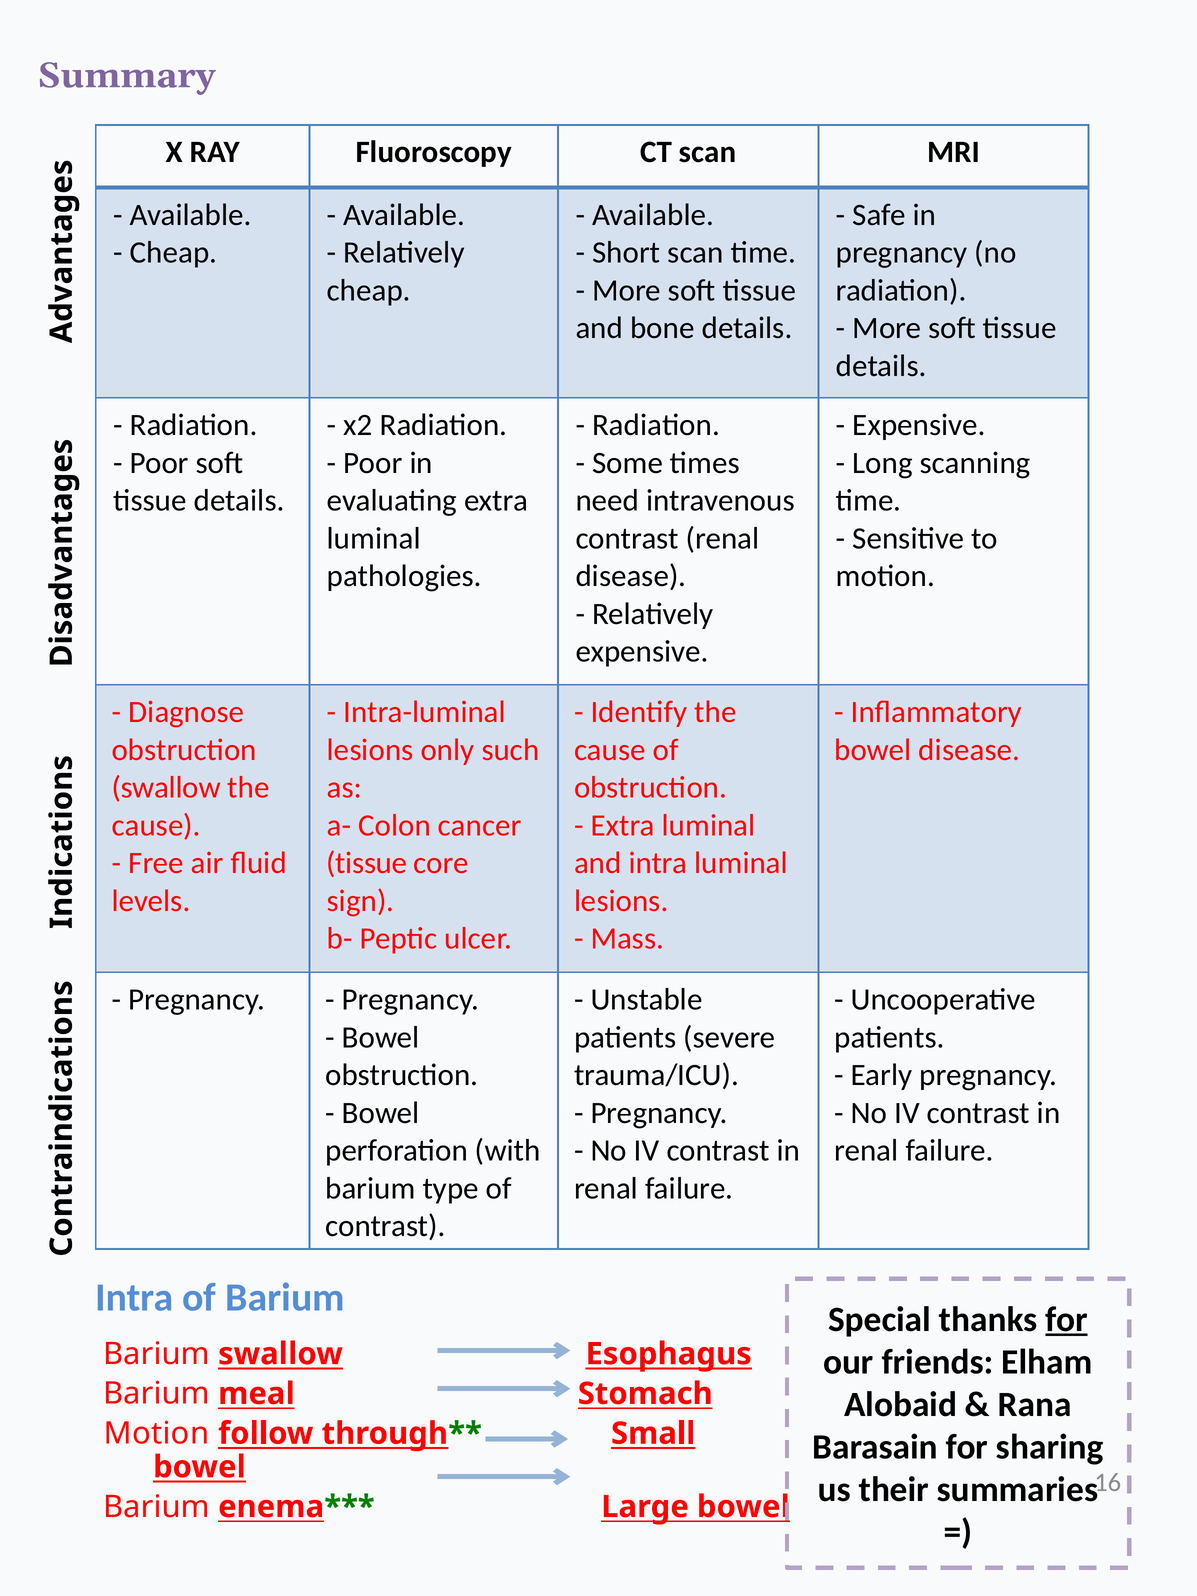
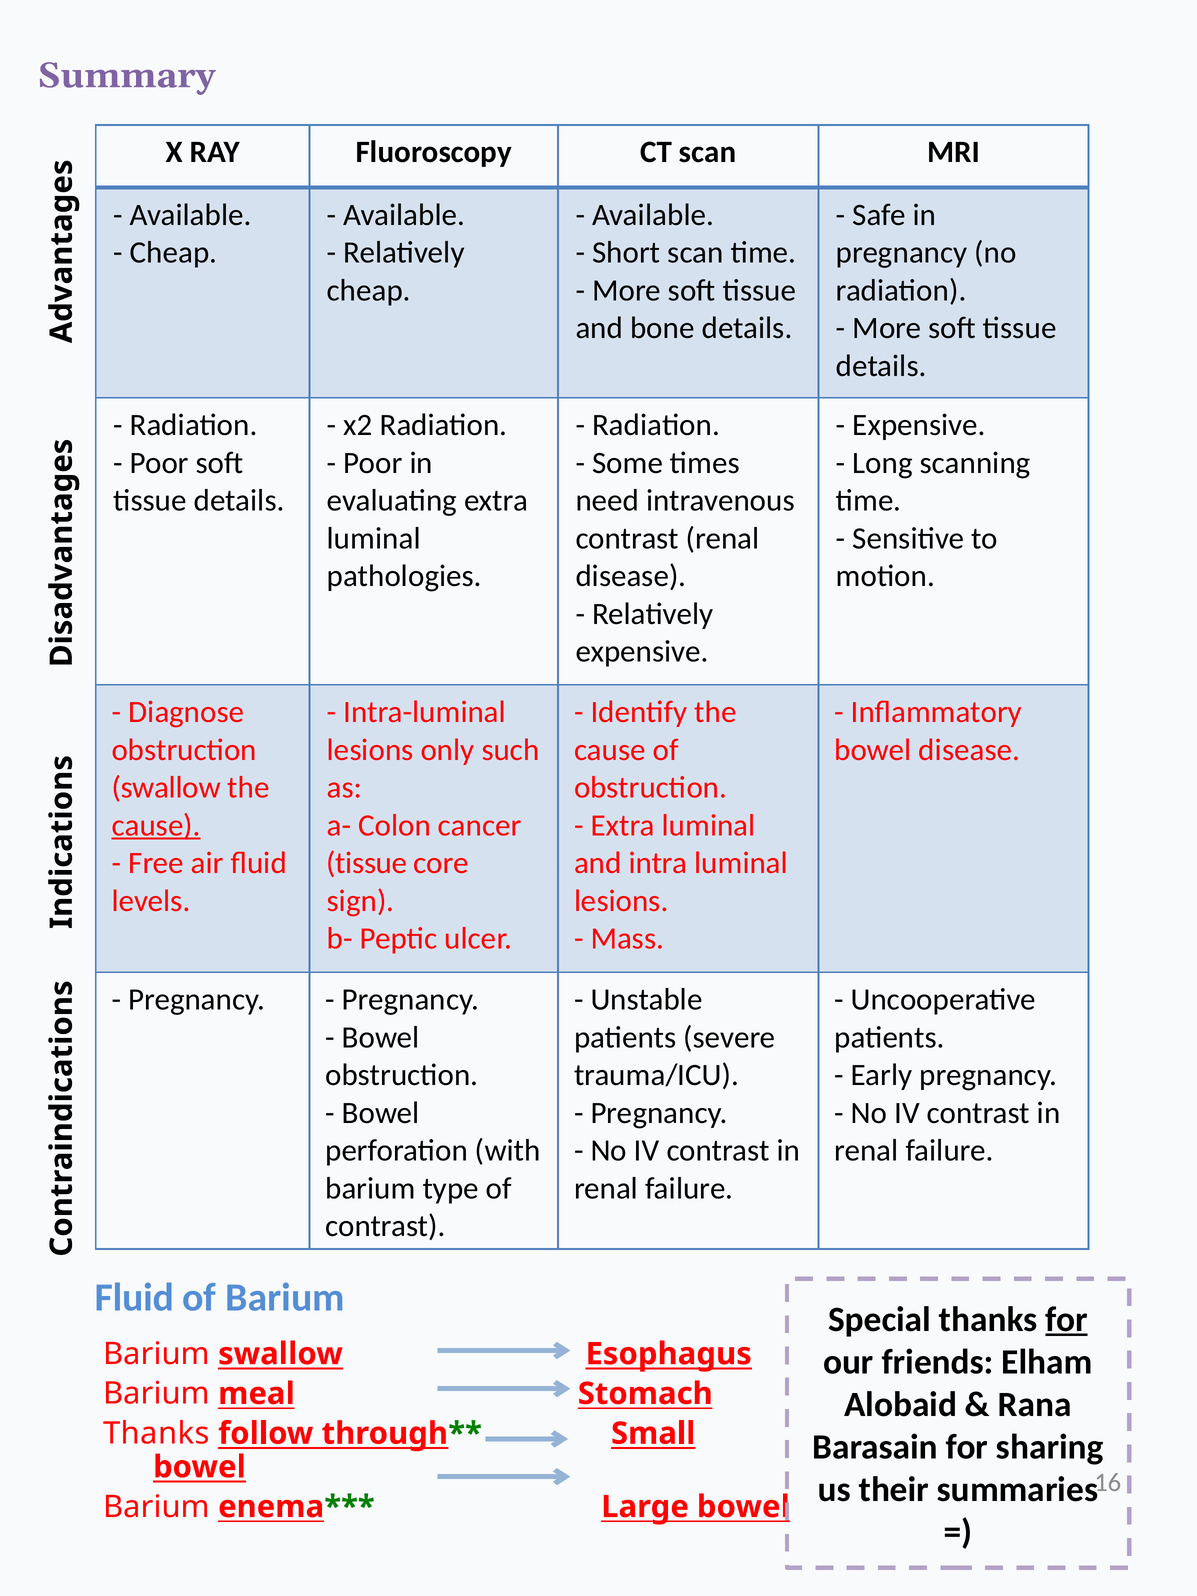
cause at (156, 825) underline: none -> present
Intra at (134, 1298): Intra -> Fluid
Motion at (156, 1434): Motion -> Thanks
